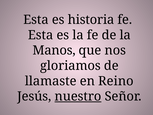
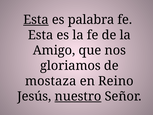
Esta at (36, 20) underline: none -> present
historia: historia -> palabra
Manos: Manos -> Amigo
llamaste: llamaste -> mostaza
